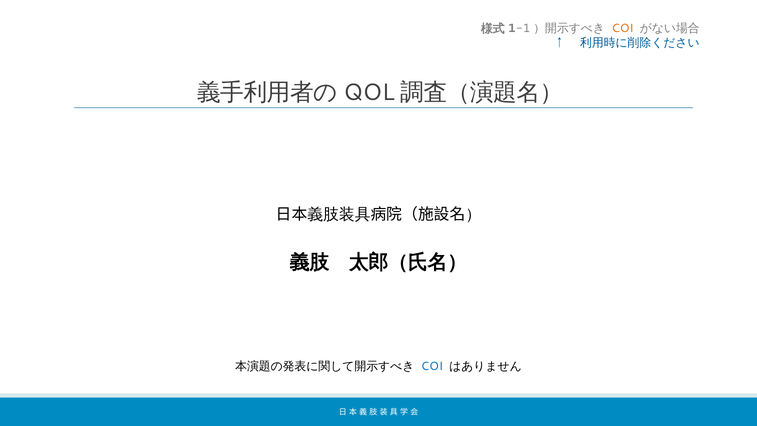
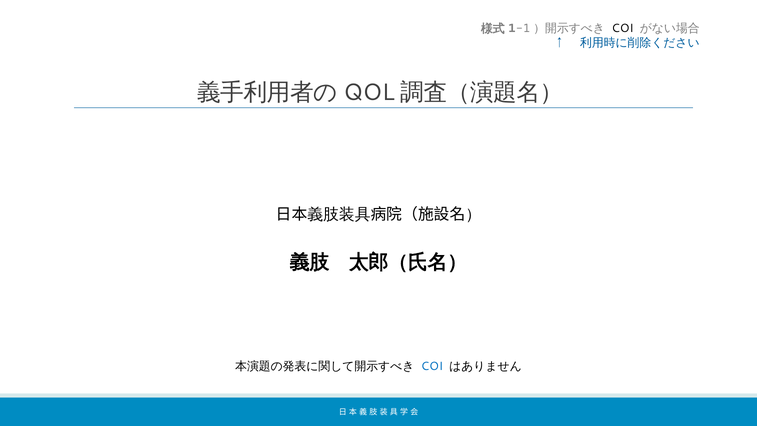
COI at (623, 28) colour: orange -> black
